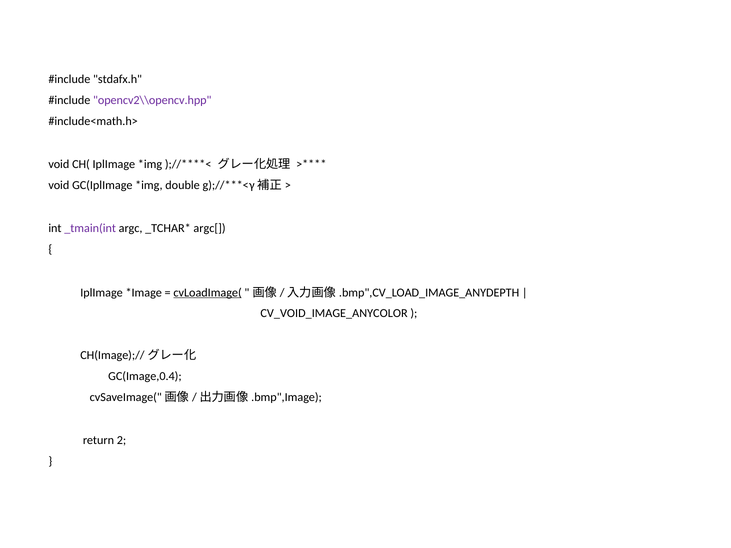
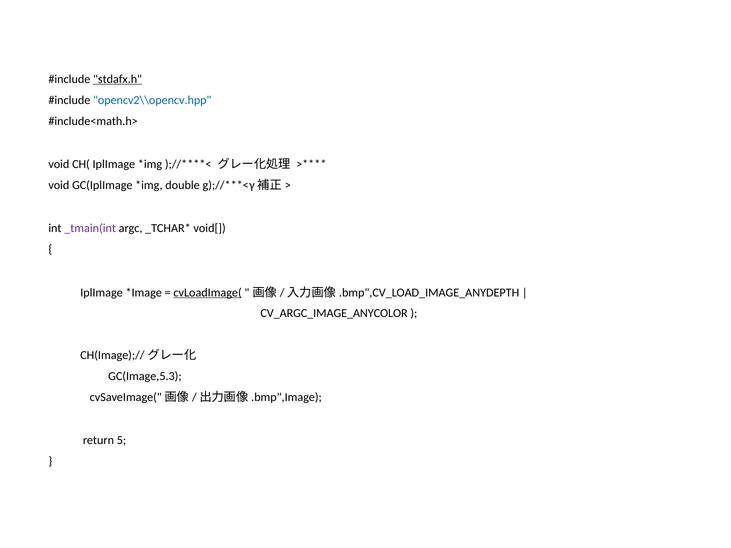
stdafx.h underline: none -> present
opencv2\\opencv.hpp colour: purple -> blue
argc[: argc[ -> void[
CV_VOID_IMAGE_ANYCOLOR: CV_VOID_IMAGE_ANYCOLOR -> CV_ARGC_IMAGE_ANYCOLOR
GC(Image,0.4: GC(Image,0.4 -> GC(Image,5.3
2: 2 -> 5
